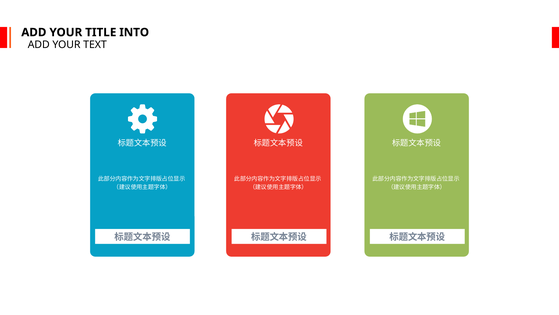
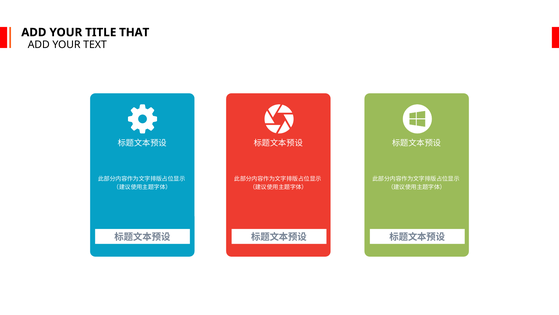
INTO: INTO -> THAT
